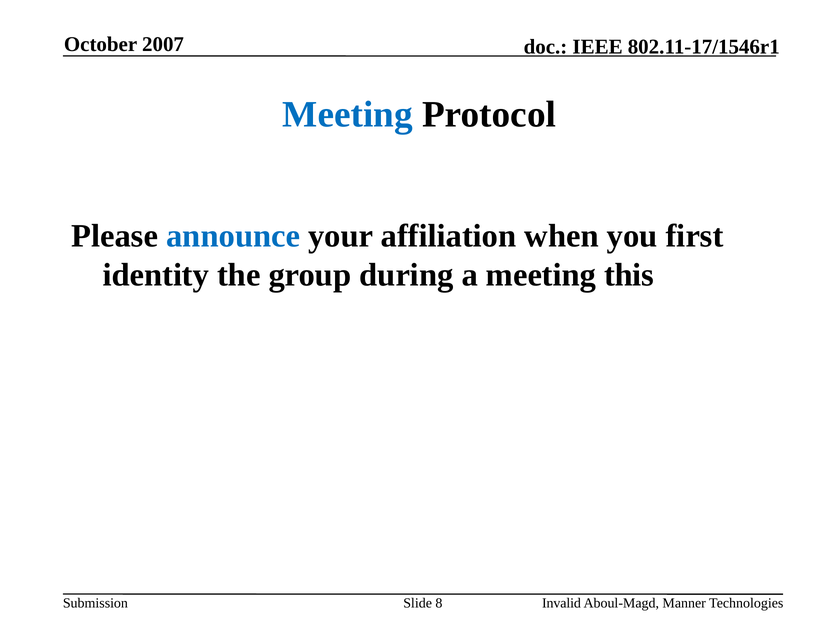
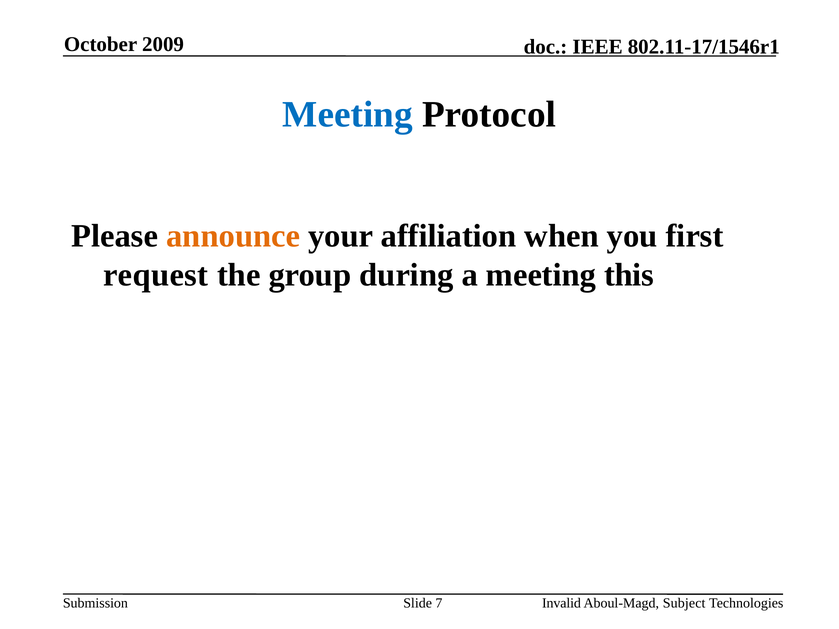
2007: 2007 -> 2009
announce colour: blue -> orange
identity: identity -> request
8: 8 -> 7
Manner: Manner -> Subject
